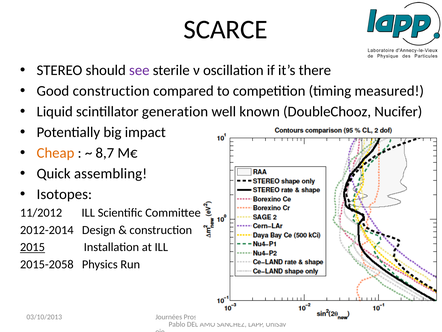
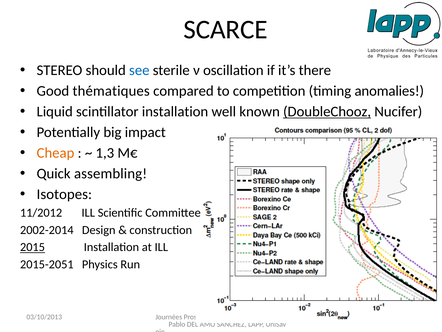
see colour: purple -> blue
Good construction: construction -> thématiques
measured: measured -> anomalies
scintillator generation: generation -> installation
DoubleChooz underline: none -> present
8,7: 8,7 -> 1,3
2012-2014: 2012-2014 -> 2002-2014
2015-2058: 2015-2058 -> 2015-2051
